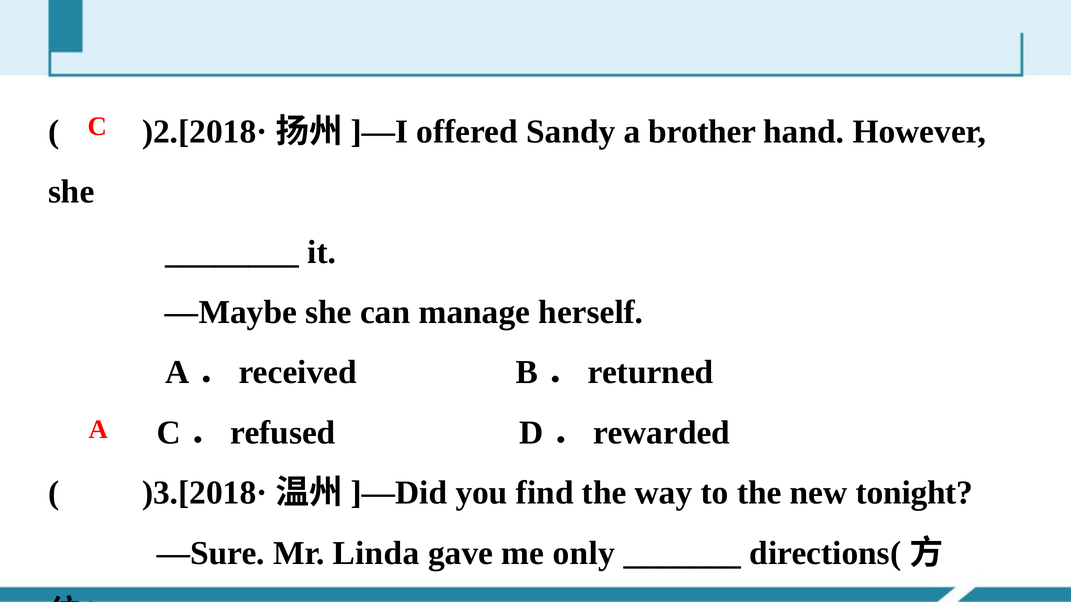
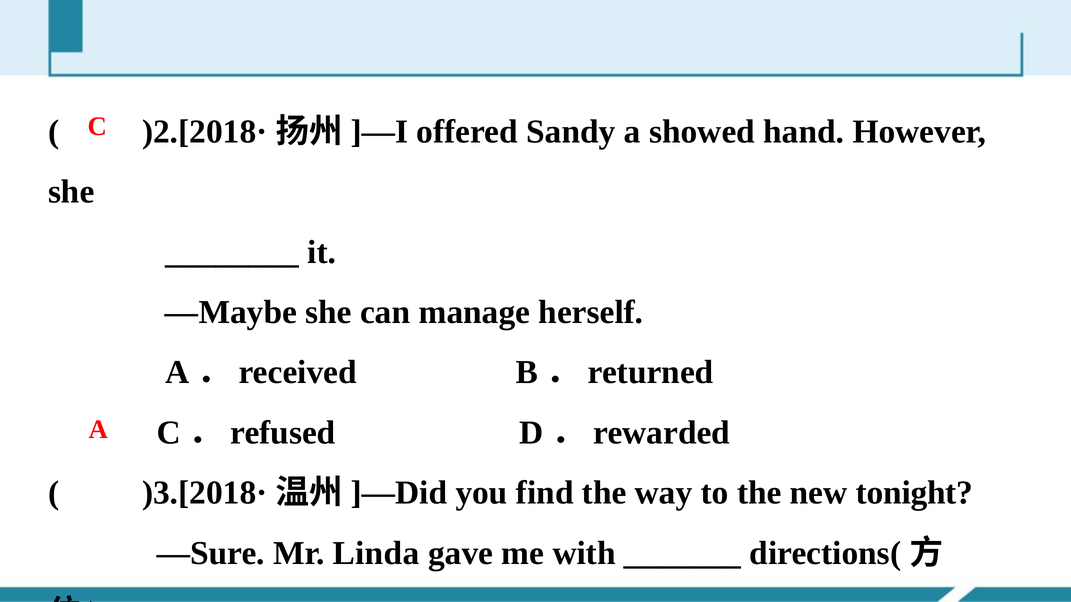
brother: brother -> showed
only: only -> with
